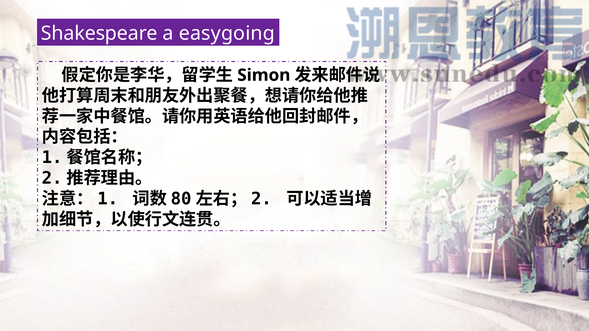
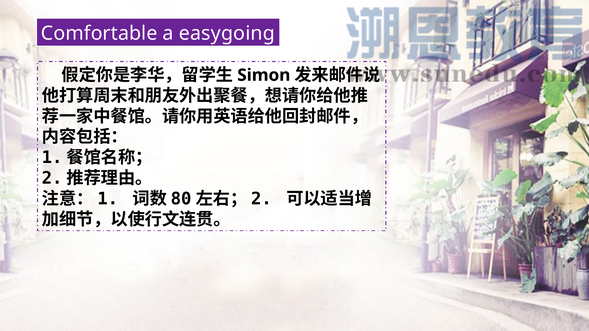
Shakespeare: Shakespeare -> Comfortable
